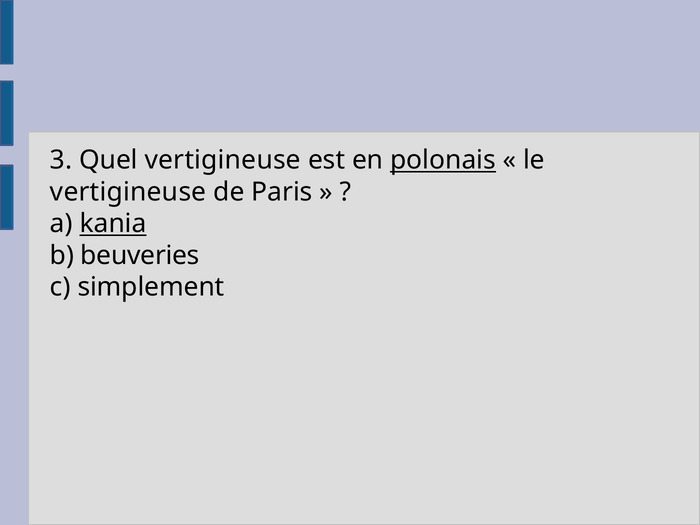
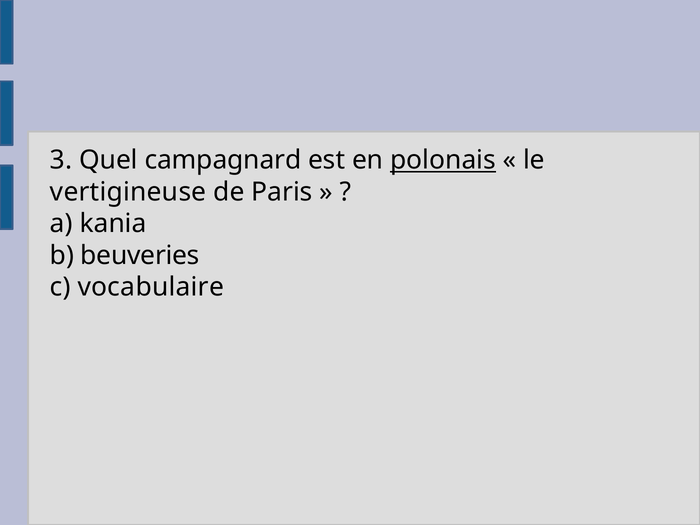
Quel vertigineuse: vertigineuse -> campagnard
kania underline: present -> none
simplement: simplement -> vocabulaire
